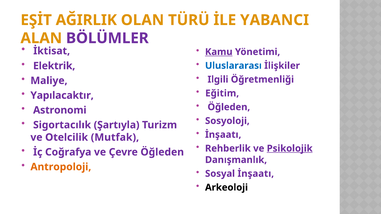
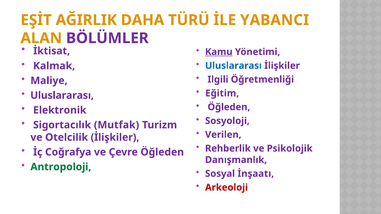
OLAN: OLAN -> DAHA
Elektrik: Elektrik -> Kalmak
Yapılacaktır at (62, 96): Yapılacaktır -> Uluslararası
Astronomi: Astronomi -> Elektronik
Şartıyla: Şartıyla -> Mutfak
İnşaatı at (223, 135): İnşaatı -> Verilen
Otelcilik Mutfak: Mutfak -> İlişkiler
Psikolojik underline: present -> none
Antropoloji colour: orange -> green
Arkeoloji colour: black -> red
